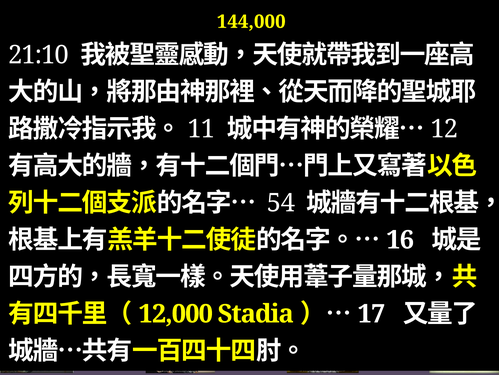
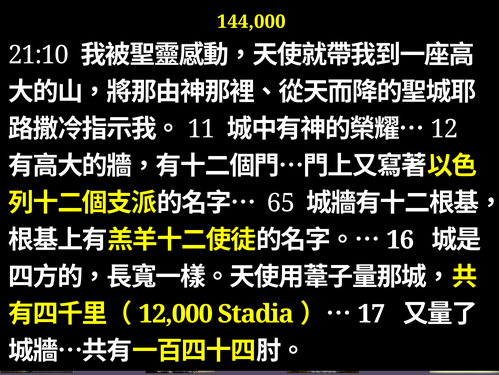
54: 54 -> 65
